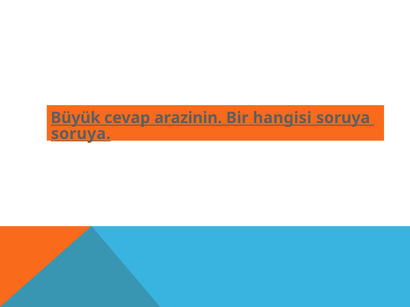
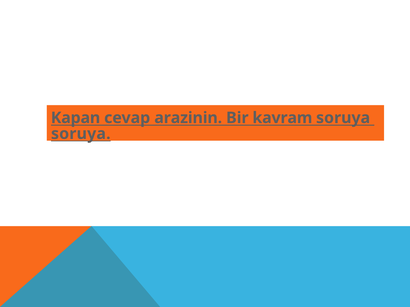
Büyük: Büyük -> Kapan
hangisi: hangisi -> kavram
